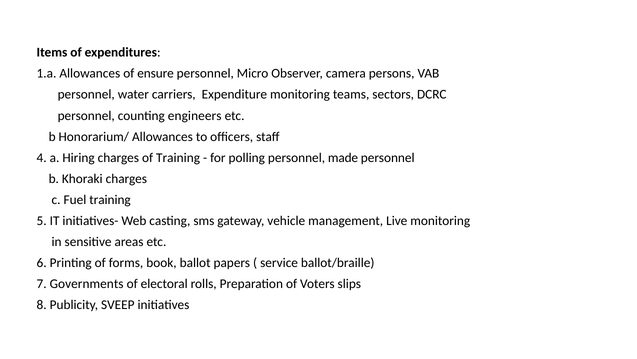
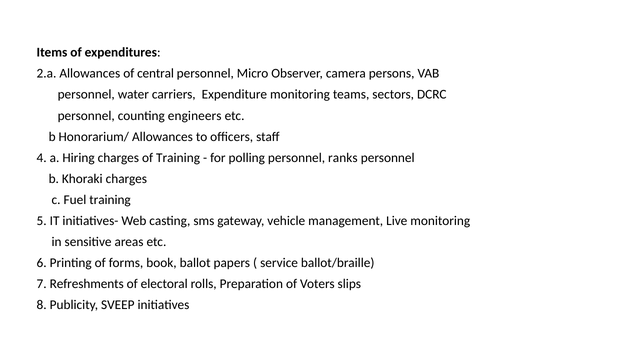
1.a: 1.a -> 2.a
ensure: ensure -> central
made: made -> ranks
Governments: Governments -> Refreshments
